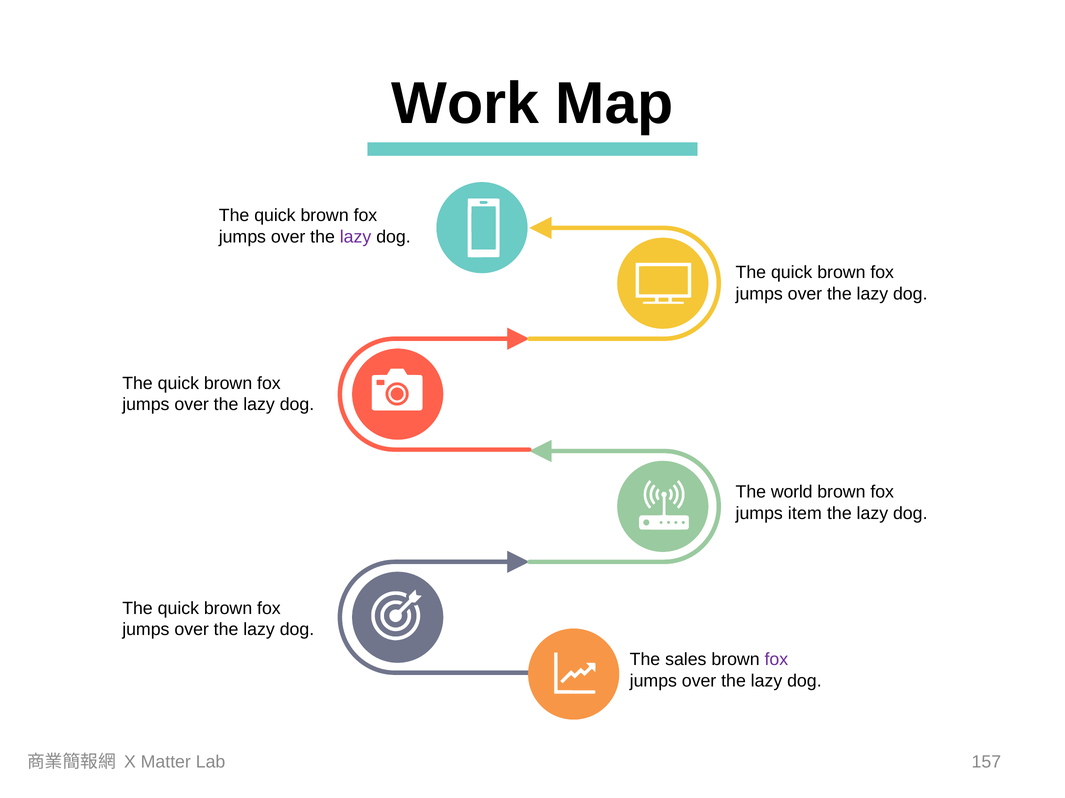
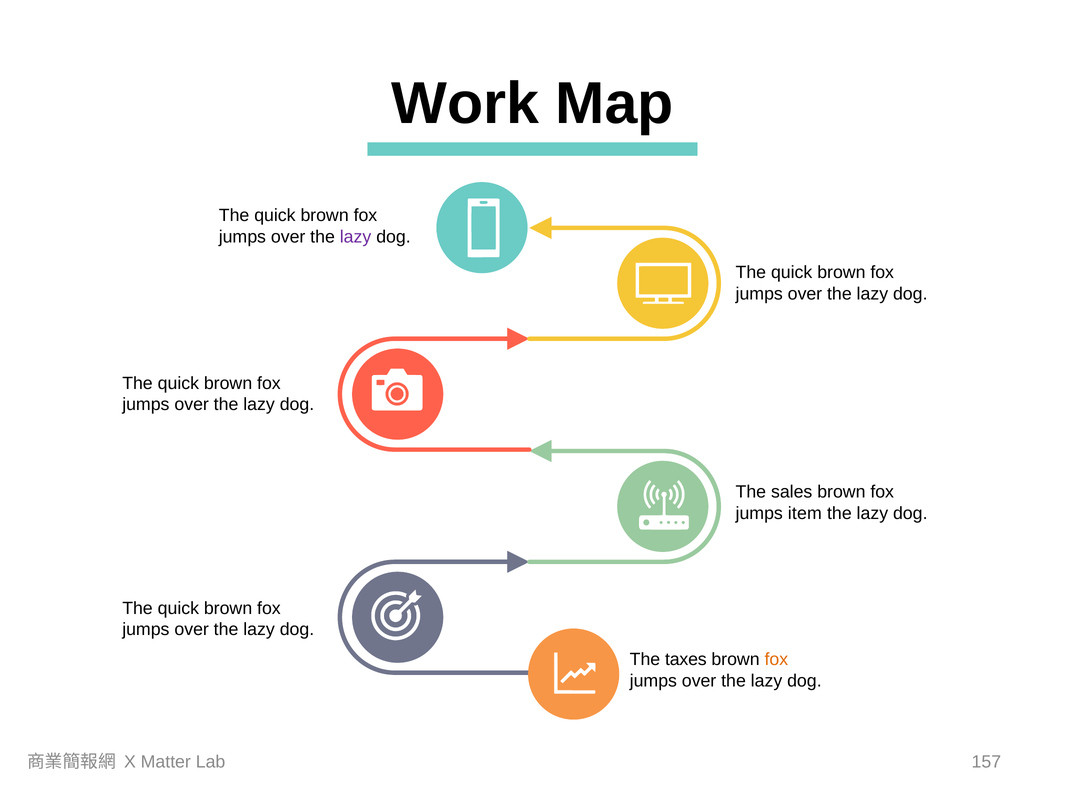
world: world -> sales
sales: sales -> taxes
fox at (776, 660) colour: purple -> orange
